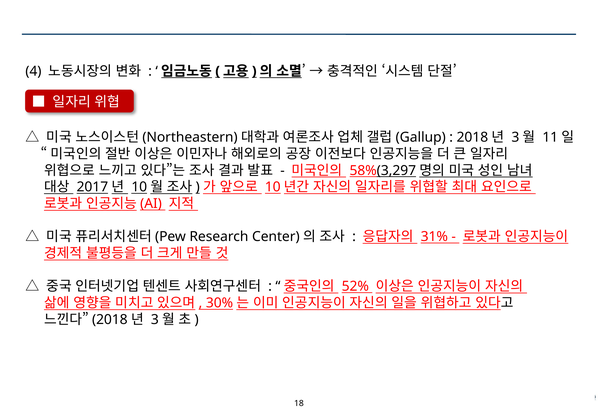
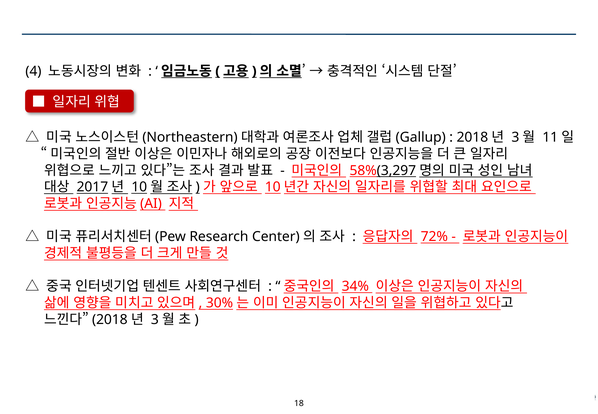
31%: 31% -> 72%
52%: 52% -> 34%
